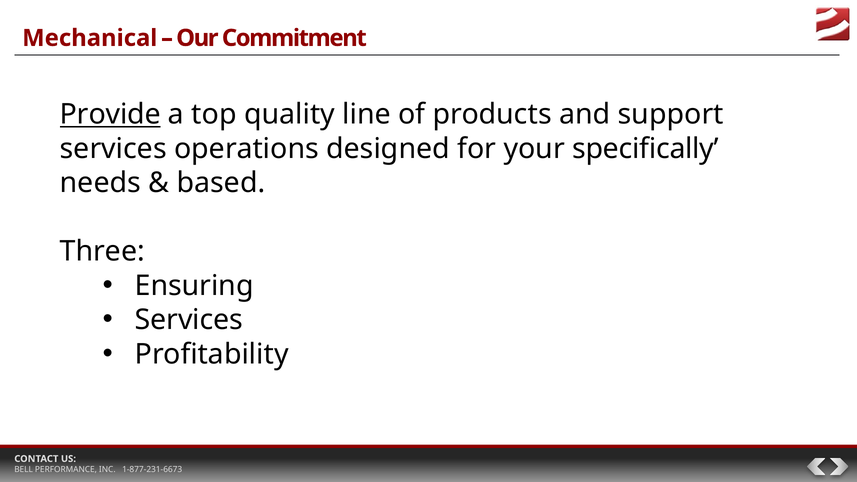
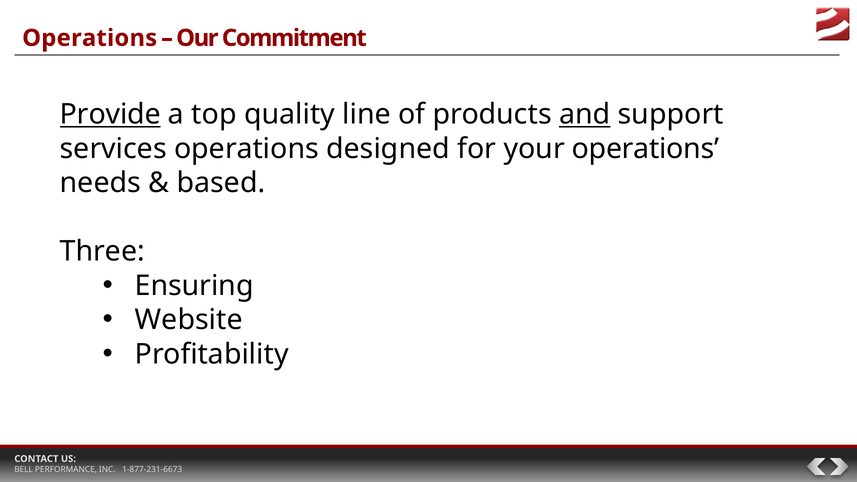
Mechanical at (90, 38): Mechanical -> Operations
and underline: none -> present
your speciﬁcally: speciﬁcally -> operations
Services at (189, 320): Services -> Website
